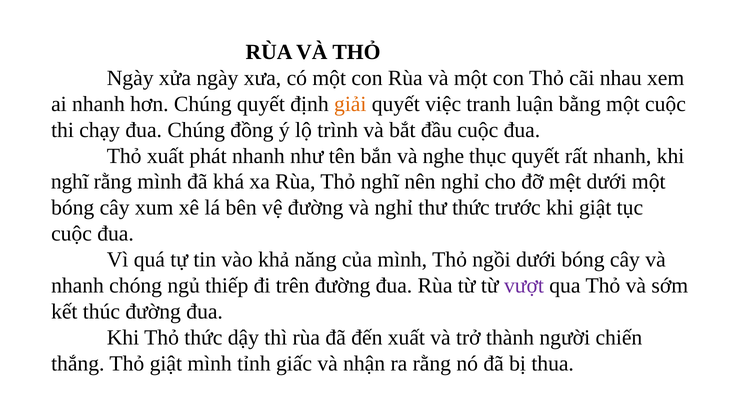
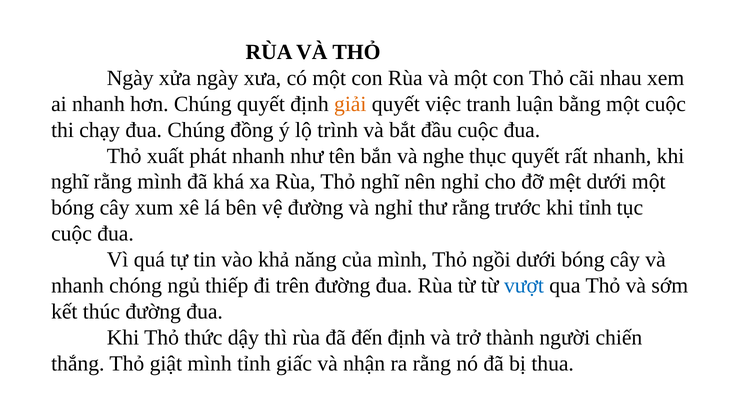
thư thức: thức -> rằng
khi giật: giật -> tỉnh
vượt colour: purple -> blue
đến xuất: xuất -> định
